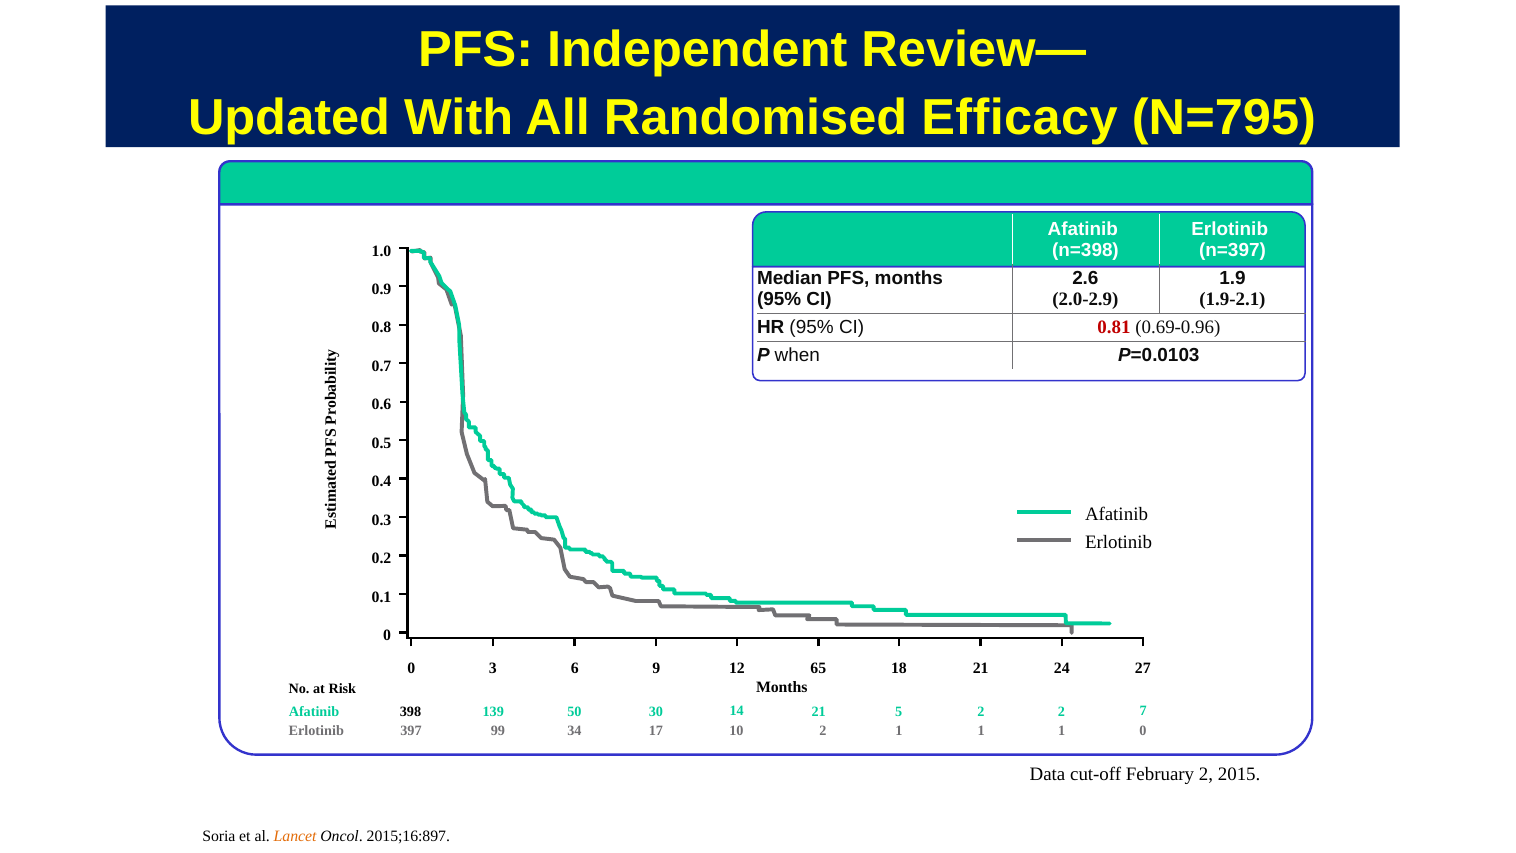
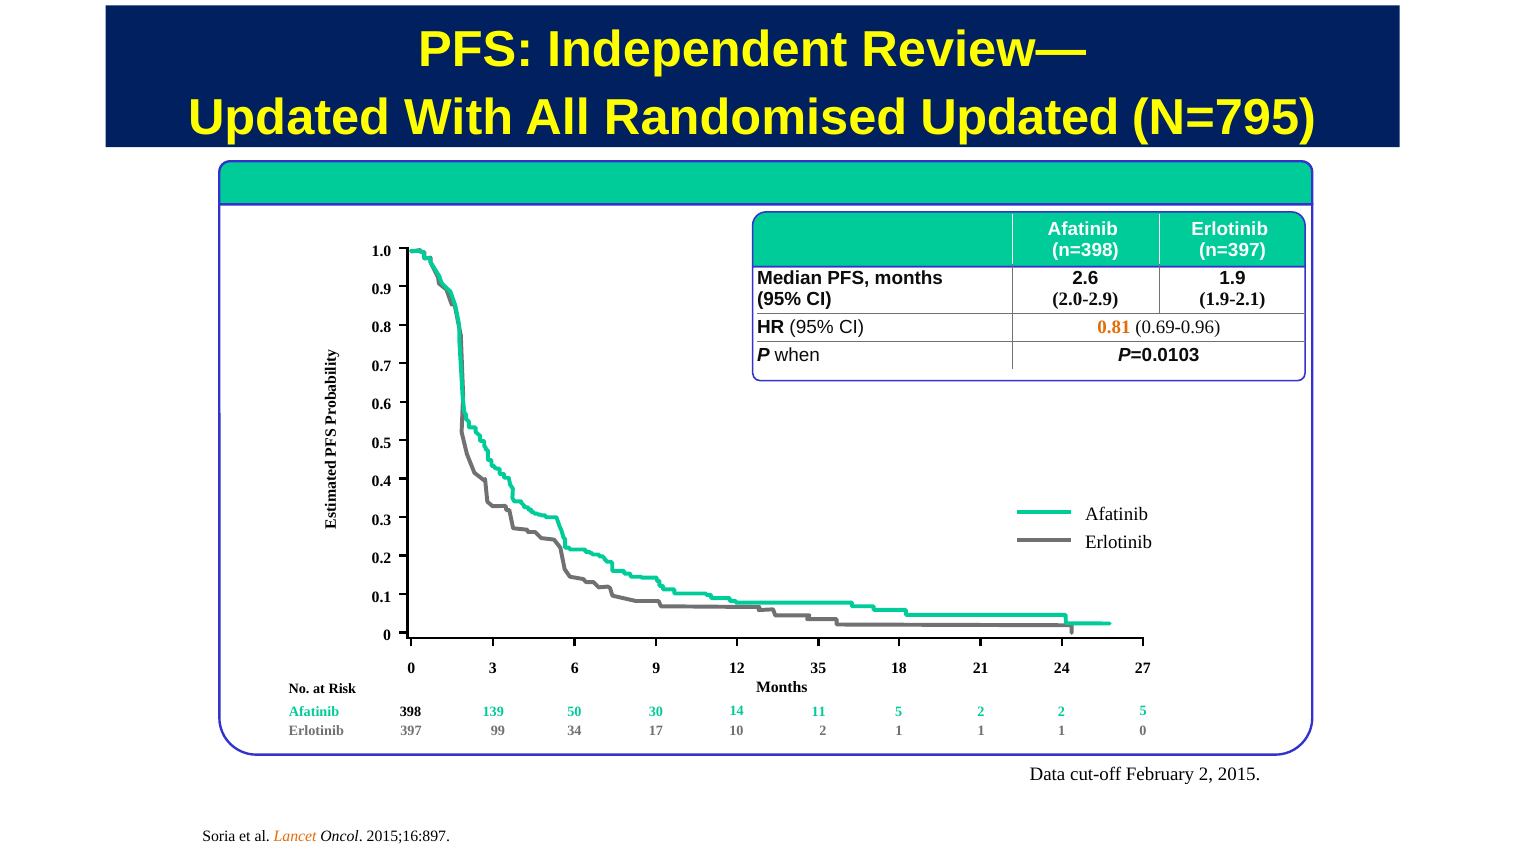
Randomised Efficacy: Efficacy -> Updated
0.81 colour: red -> orange
65: 65 -> 35
14 21: 21 -> 11
2 7: 7 -> 5
